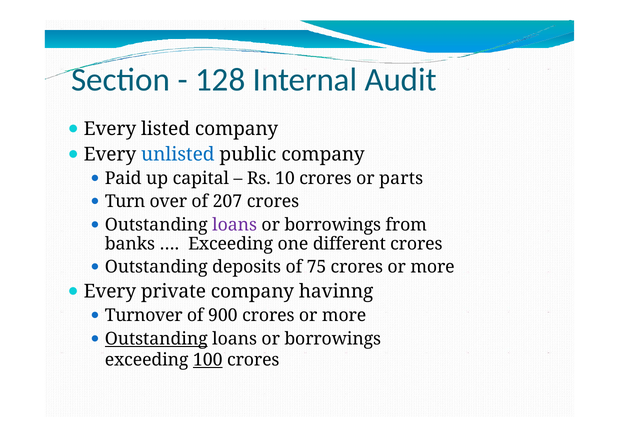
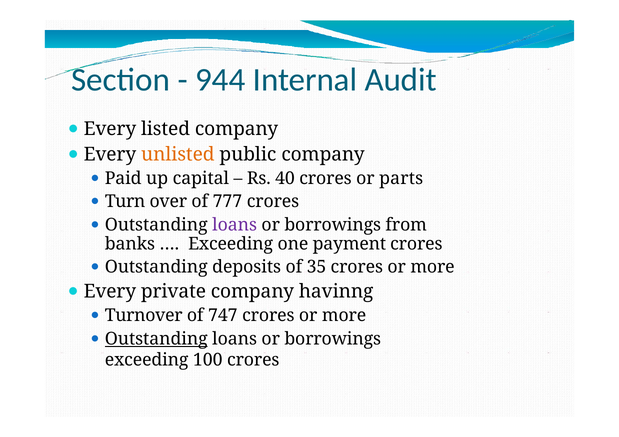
128: 128 -> 944
unlisted colour: blue -> orange
10: 10 -> 40
207: 207 -> 777
different: different -> payment
75: 75 -> 35
900: 900 -> 747
100 underline: present -> none
